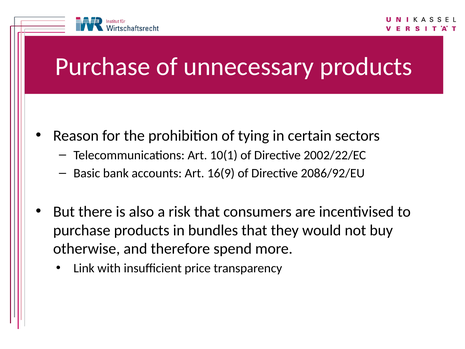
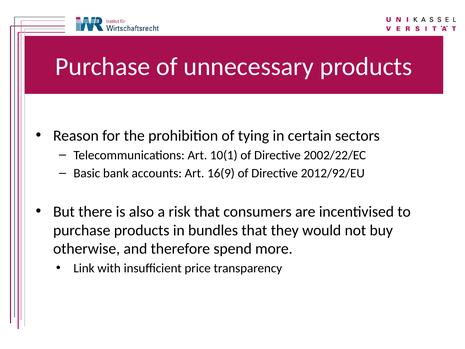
2086/92/EU: 2086/92/EU -> 2012/92/EU
